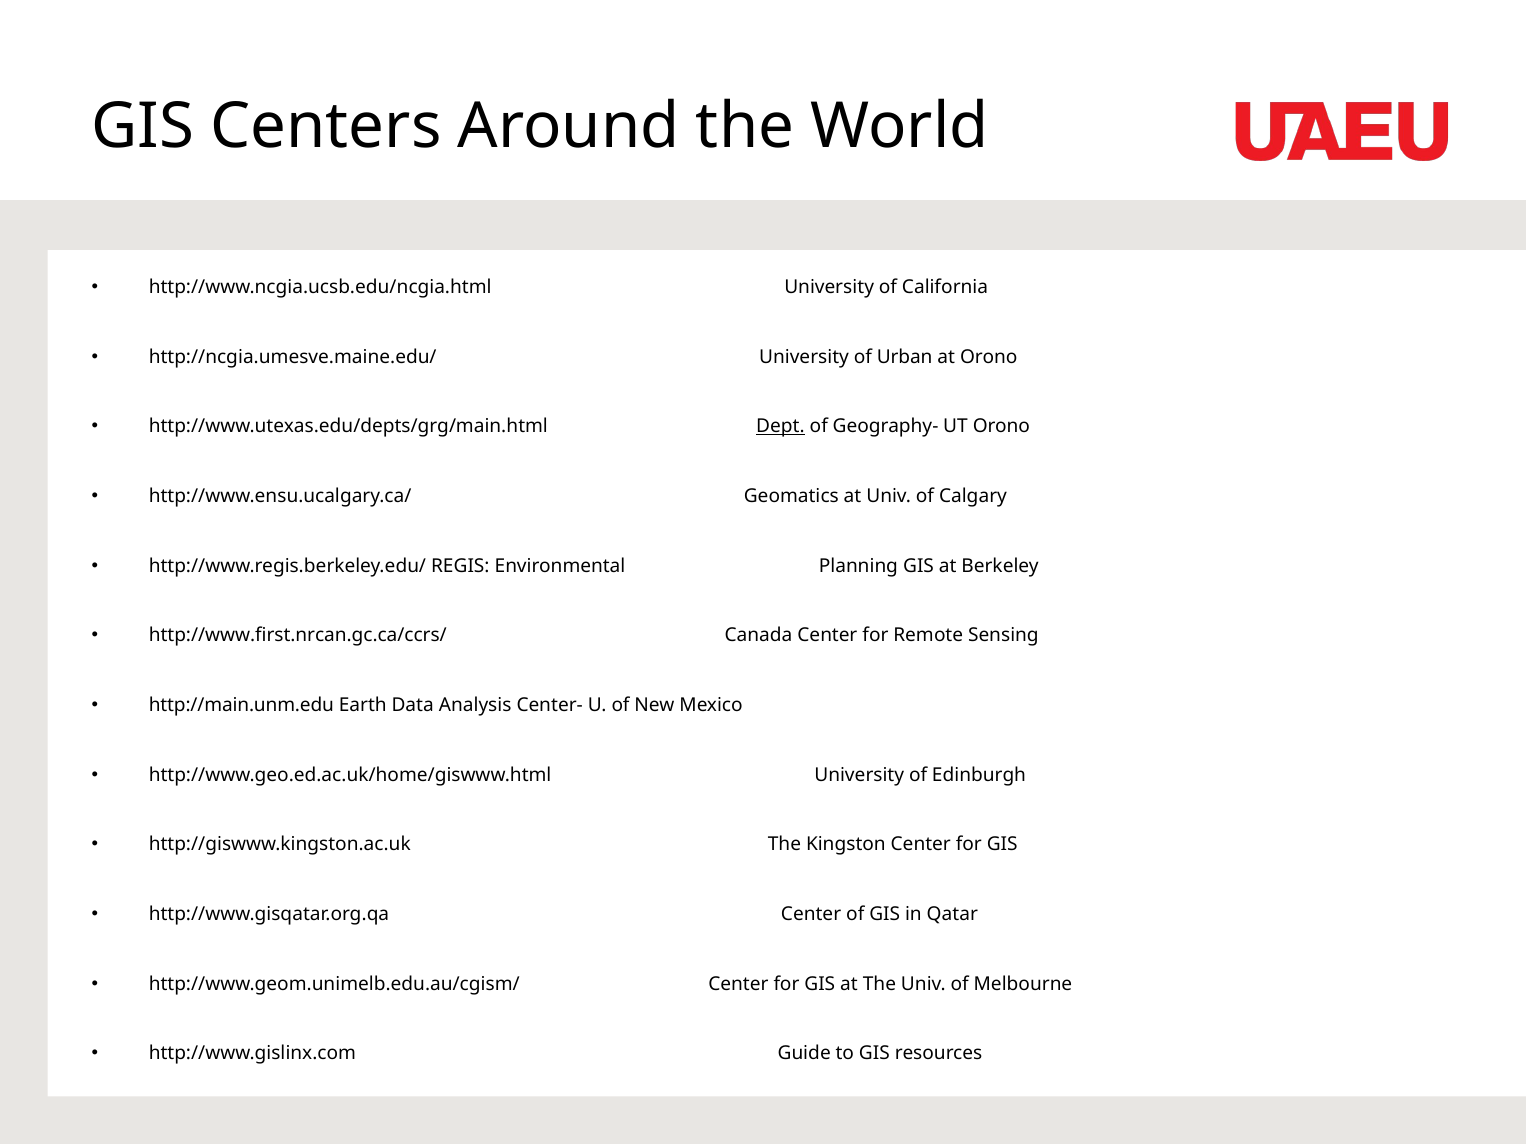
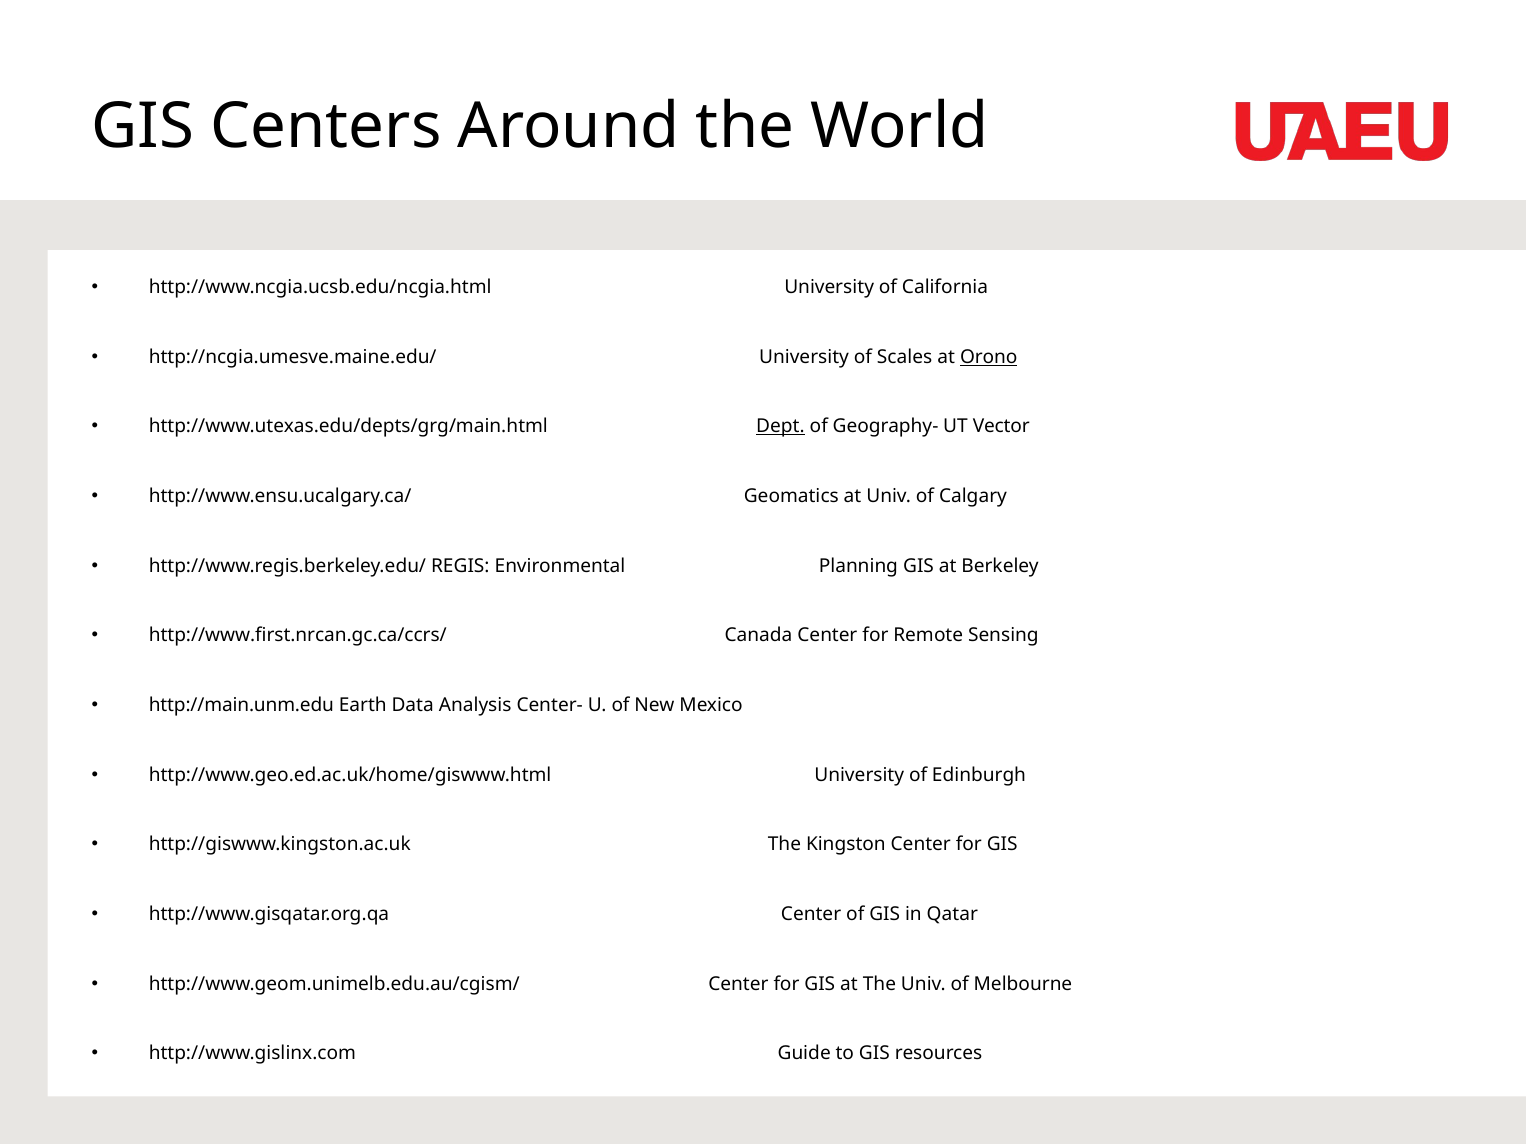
Urban: Urban -> Scales
Orono at (989, 357) underline: none -> present
UT Orono: Orono -> Vector
